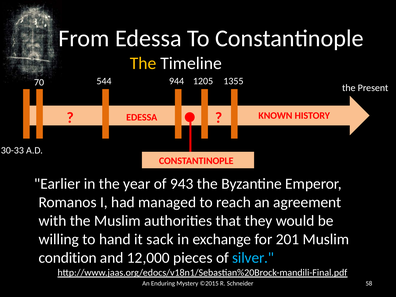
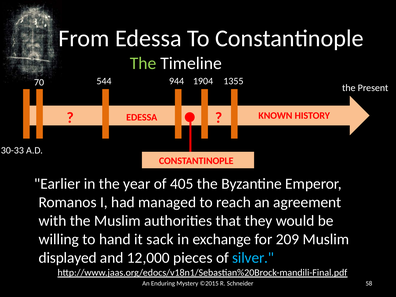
The at (143, 63) colour: yellow -> light green
1205: 1205 -> 1904
943: 943 -> 405
201: 201 -> 209
condition: condition -> displayed
